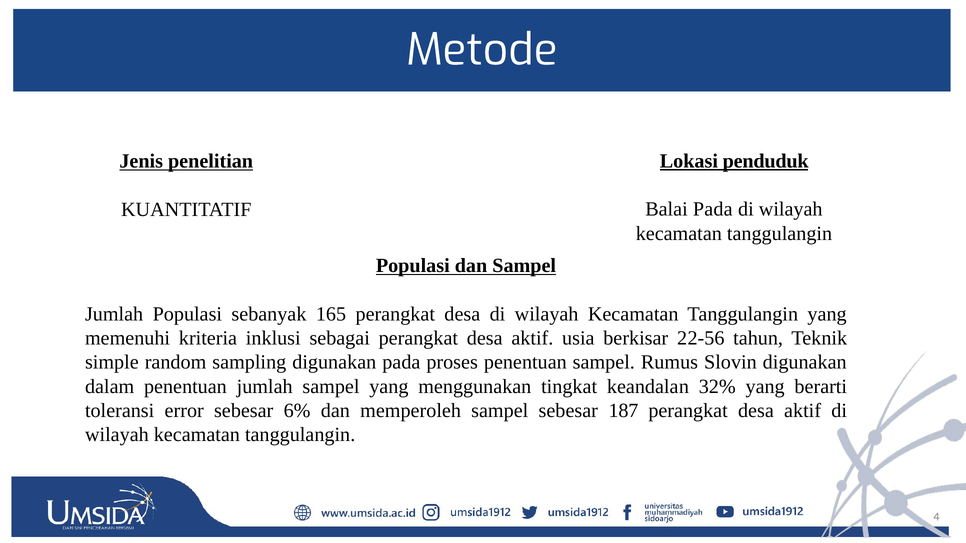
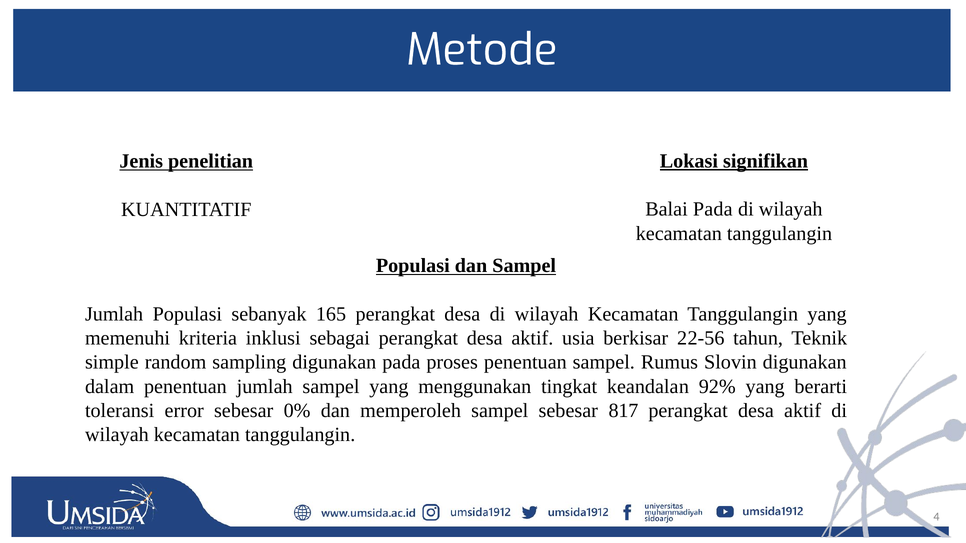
penduduk: penduduk -> signifikan
32%: 32% -> 92%
6%: 6% -> 0%
187: 187 -> 817
